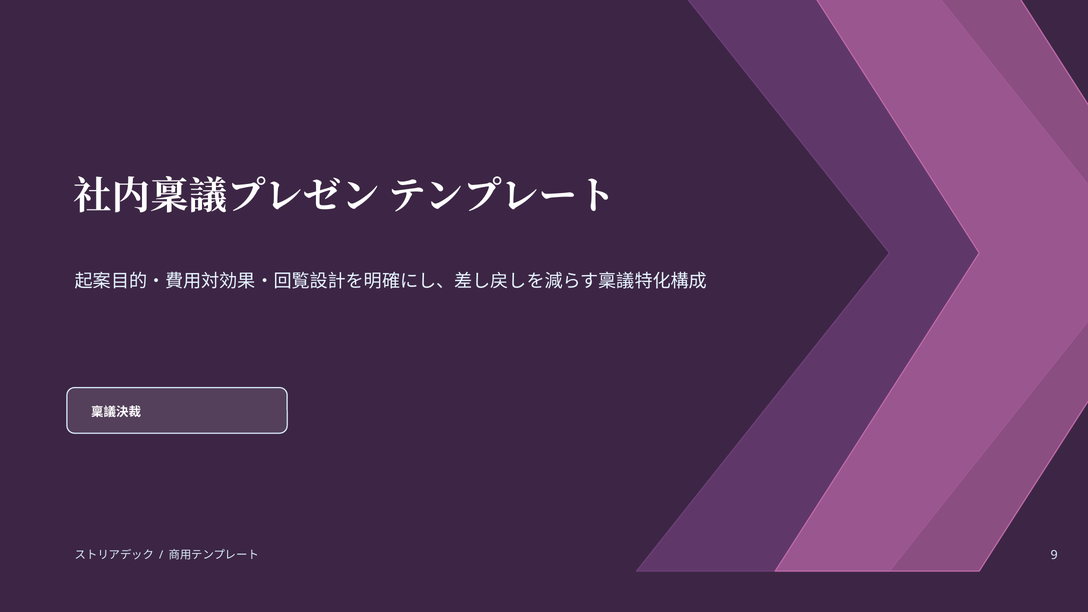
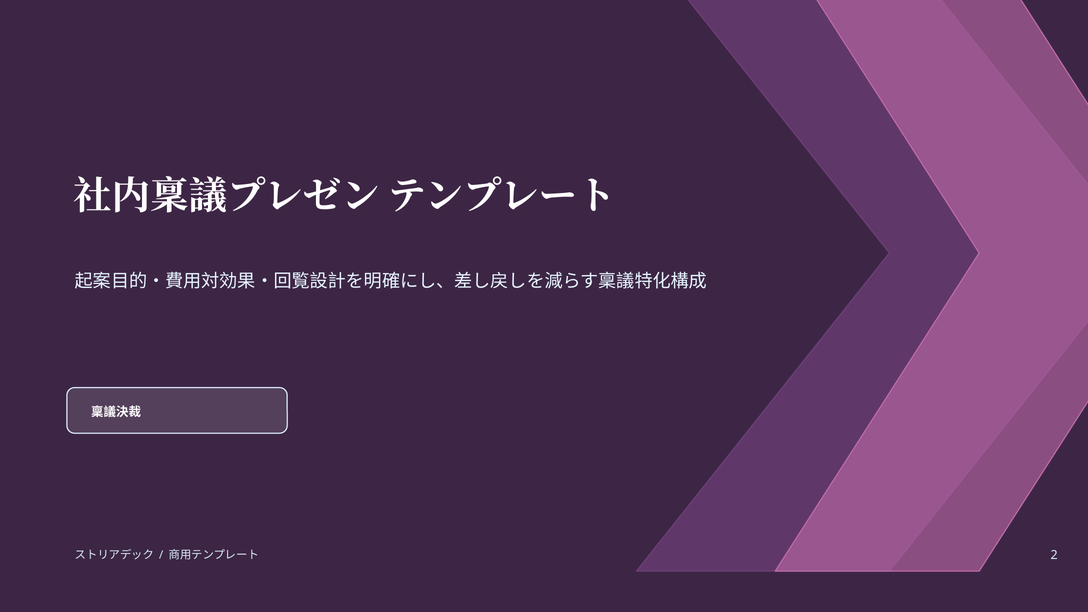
9: 9 -> 2
